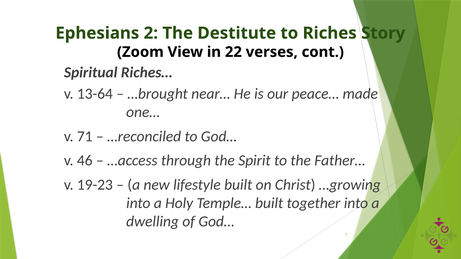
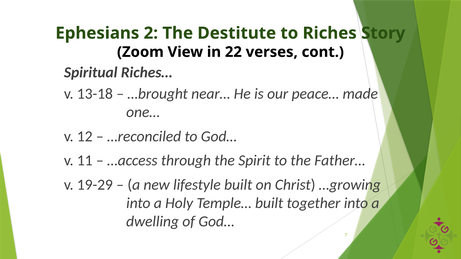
13-64: 13-64 -> 13-18
71: 71 -> 12
46: 46 -> 11
19-23: 19-23 -> 19-29
